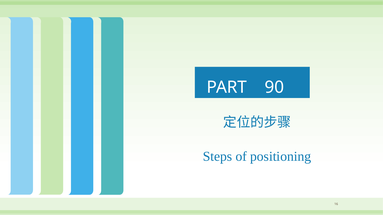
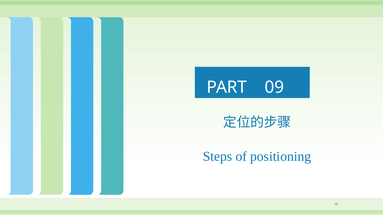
90: 90 -> 09
